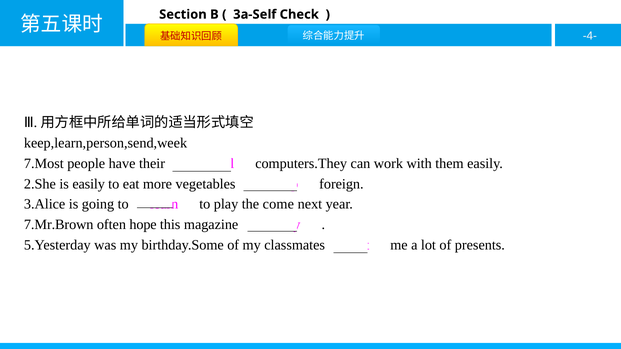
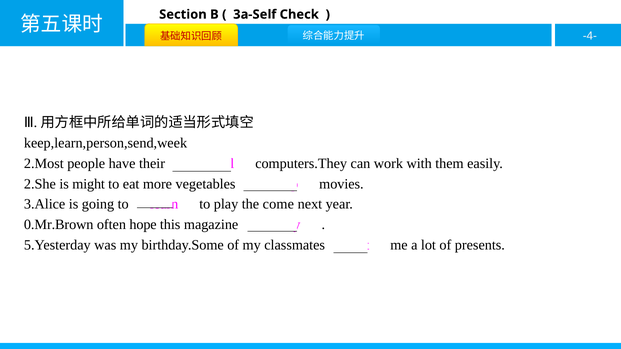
7.Most: 7.Most -> 2.Most
is easily: easily -> might
foreign: foreign -> movies
7.Mr.Brown: 7.Mr.Brown -> 0.Mr.Brown
